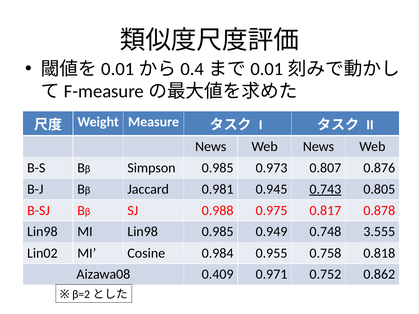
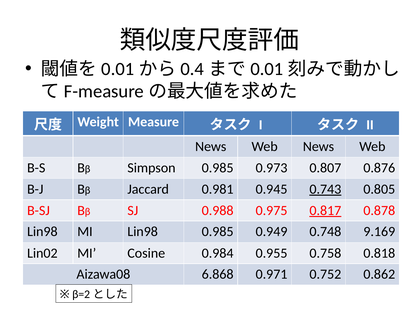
0.817 underline: none -> present
3.555: 3.555 -> 9.169
0.409: 0.409 -> 6.868
